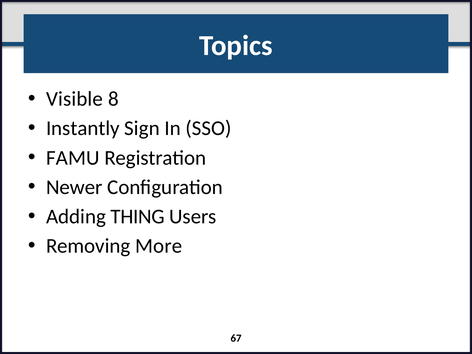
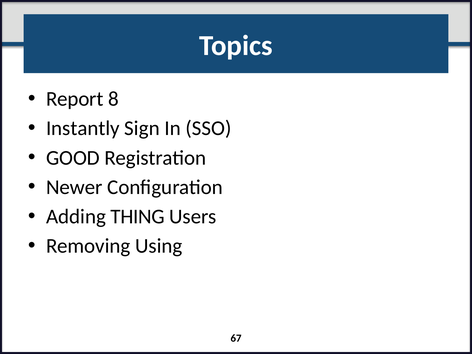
Visible: Visible -> Report
FAMU: FAMU -> GOOD
More: More -> Using
